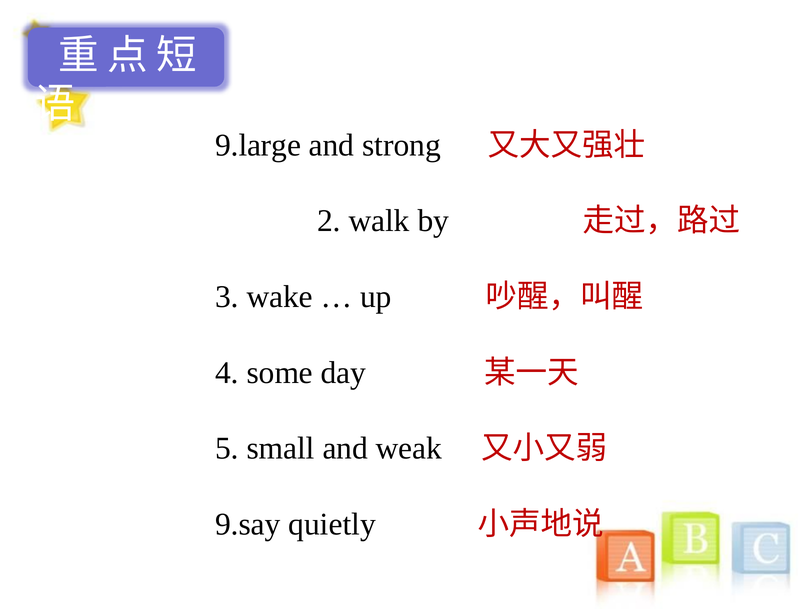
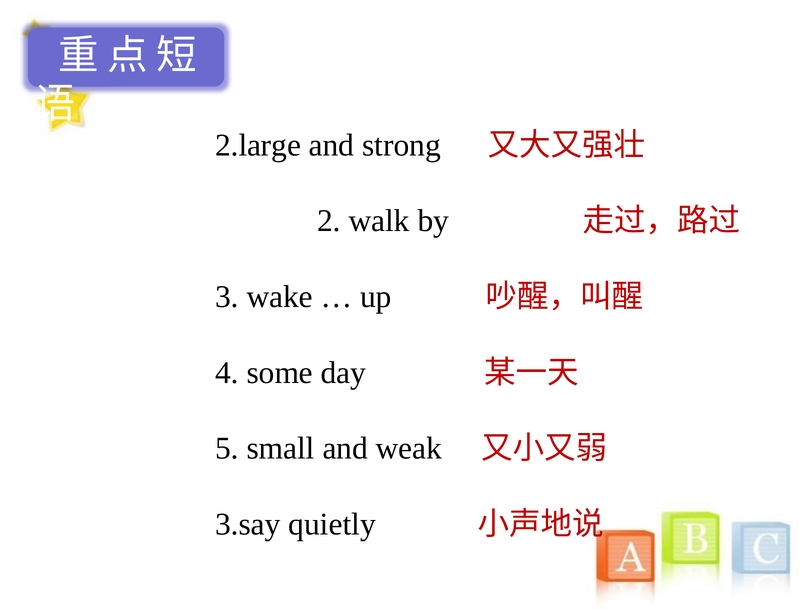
9.large: 9.large -> 2.large
9.say: 9.say -> 3.say
